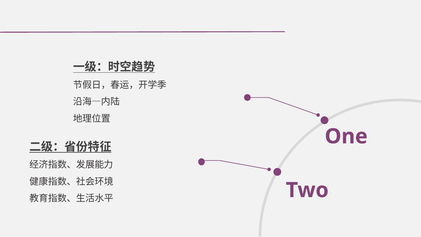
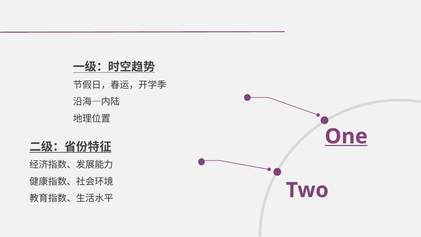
One underline: none -> present
